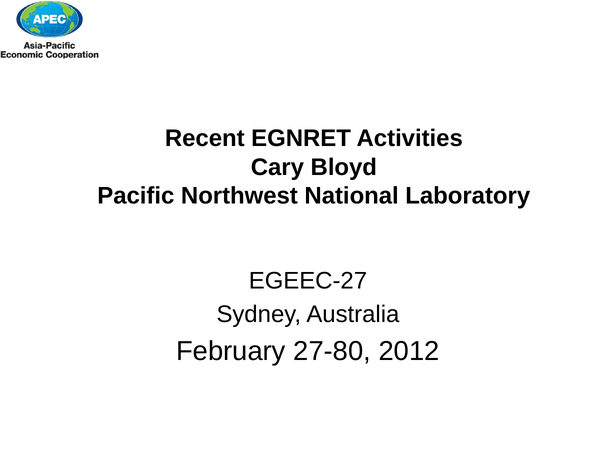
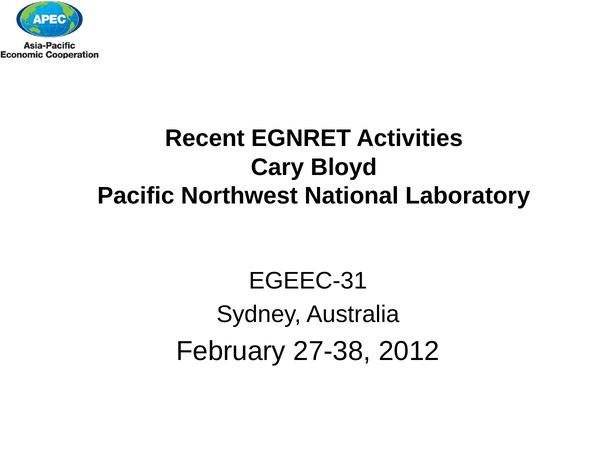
EGEEC-27: EGEEC-27 -> EGEEC-31
27-80: 27-80 -> 27-38
